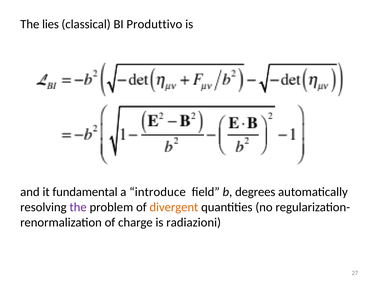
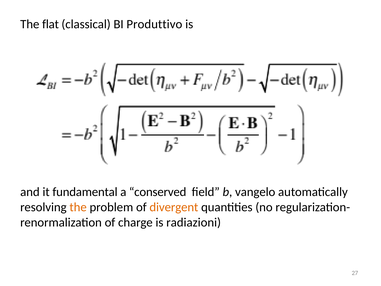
lies: lies -> flat
introduce: introduce -> conserved
degrees: degrees -> vangelo
the at (78, 207) colour: purple -> orange
